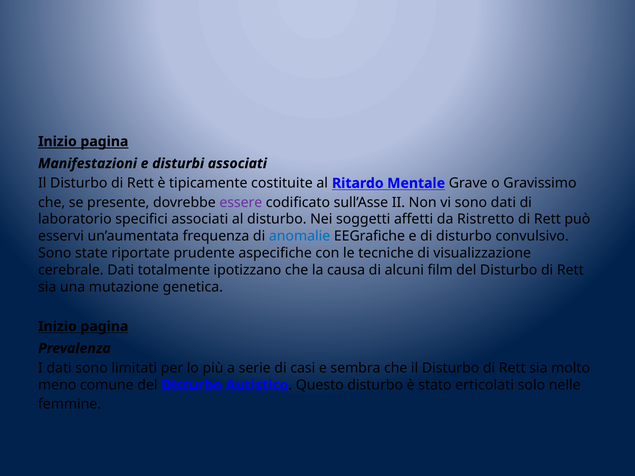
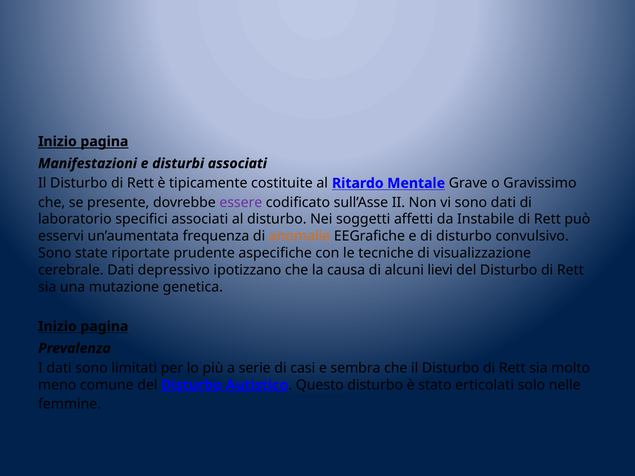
Ristretto: Ristretto -> Instabile
anomalie colour: blue -> orange
totalmente: totalmente -> depressivo
film: film -> lievi
